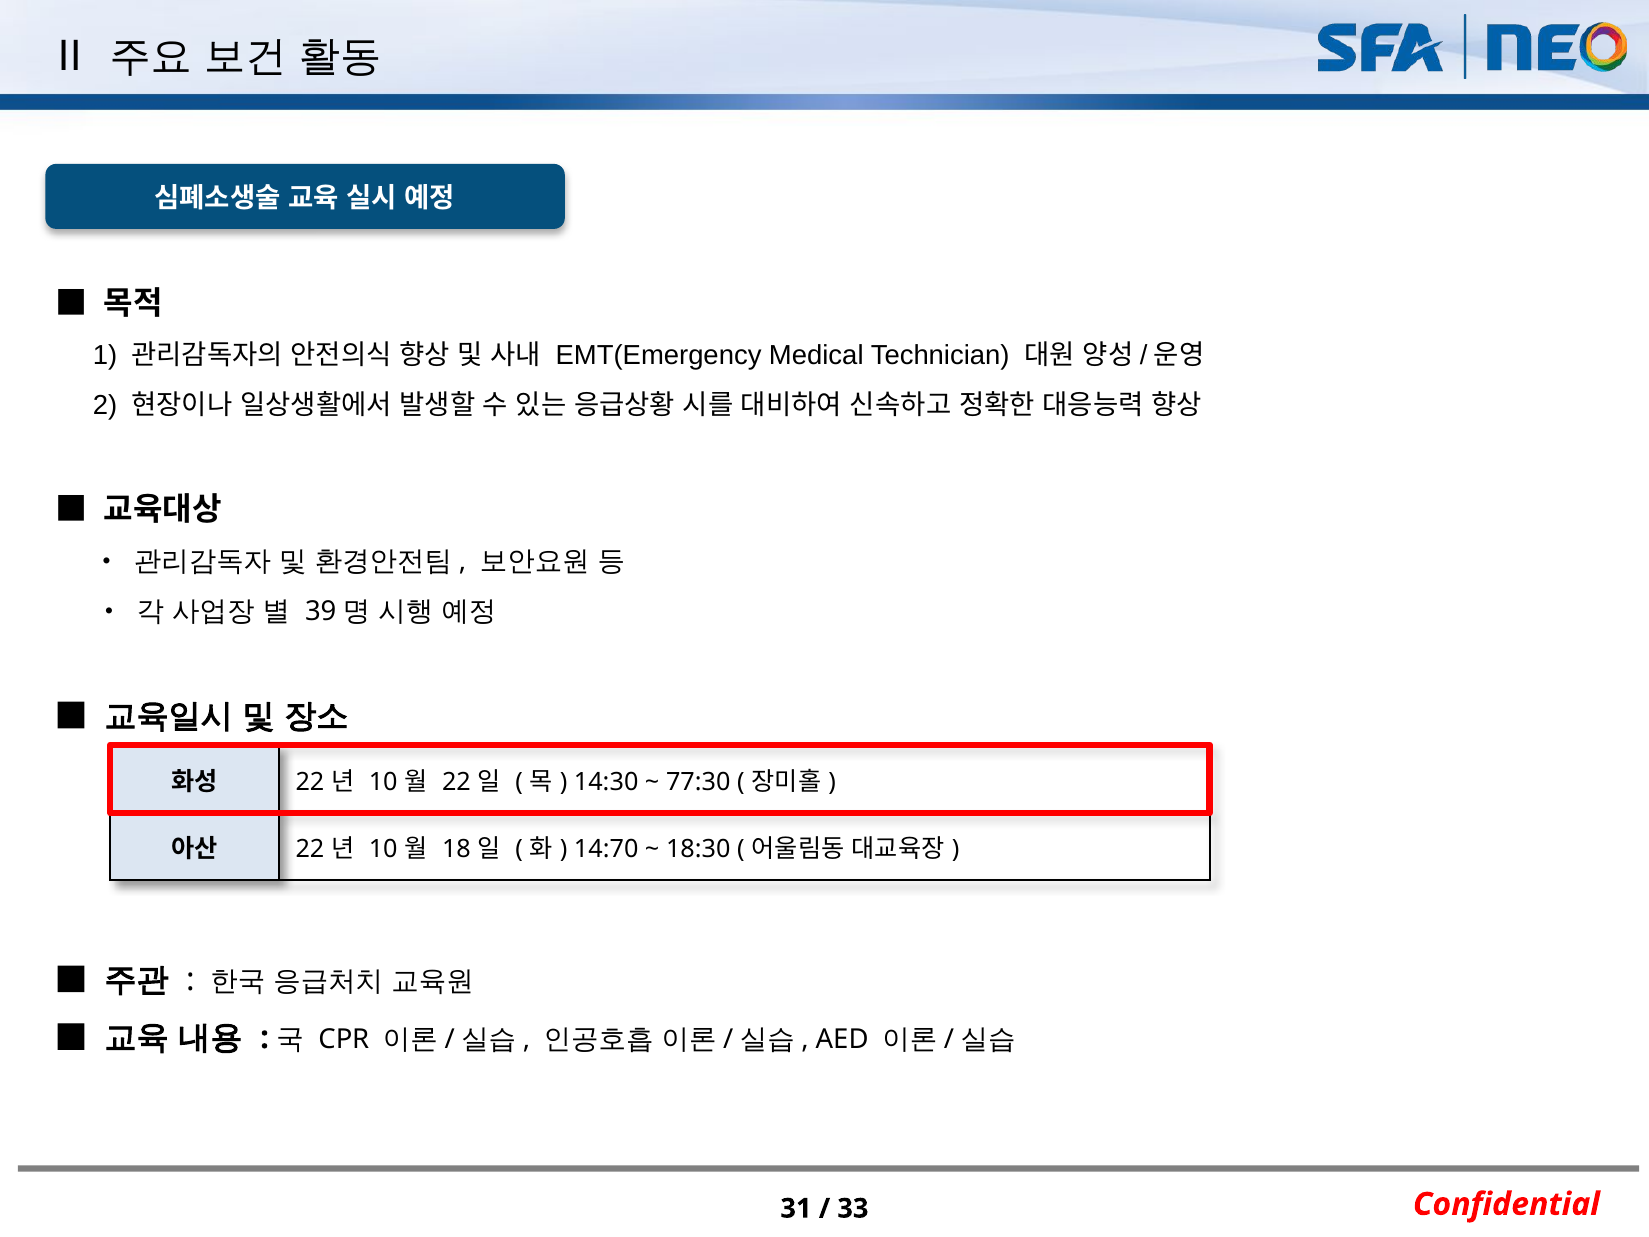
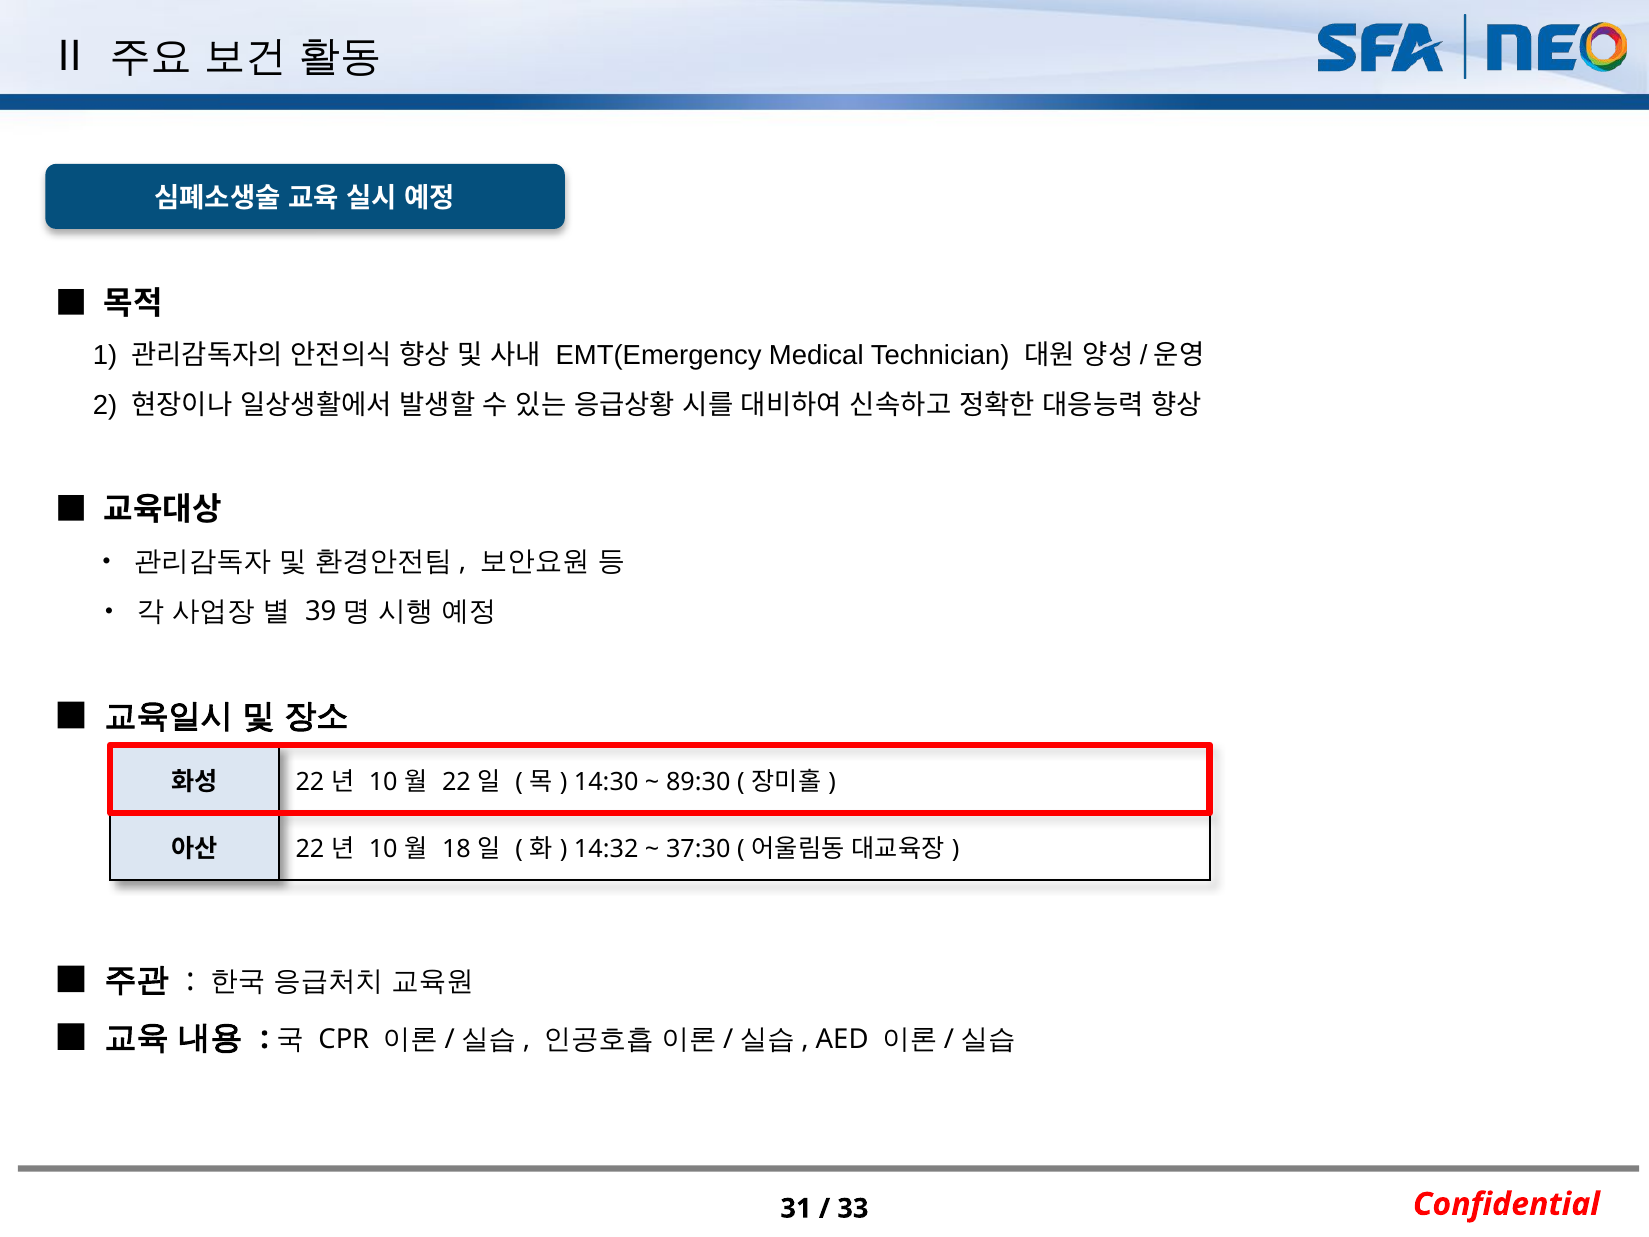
77:30: 77:30 -> 89:30
14:70: 14:70 -> 14:32
18:30: 18:30 -> 37:30
